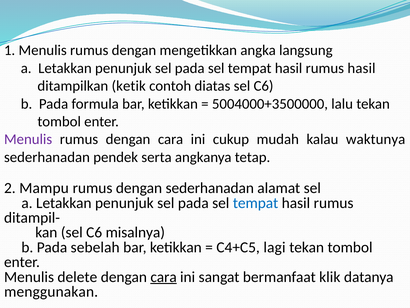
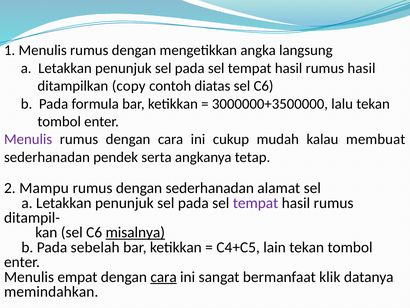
ketik: ketik -> copy
5004000+3500000: 5004000+3500000 -> 3000000+3500000
waktunya: waktunya -> membuat
tempat at (256, 203) colour: blue -> purple
misalnya underline: none -> present
lagi: lagi -> lain
delete: delete -> empat
menggunakan: menggunakan -> memindahkan
